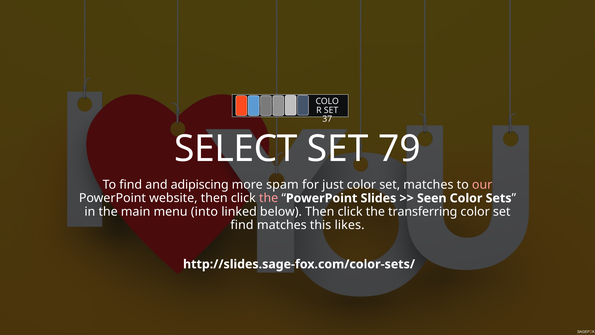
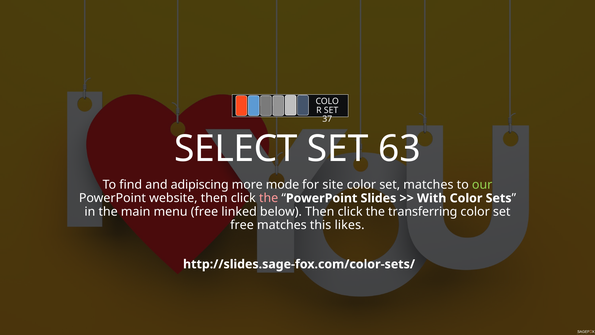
79: 79 -> 63
spam: spam -> mode
just: just -> site
our colour: pink -> light green
Seen: Seen -> With
menu into: into -> free
find at (242, 225): find -> free
